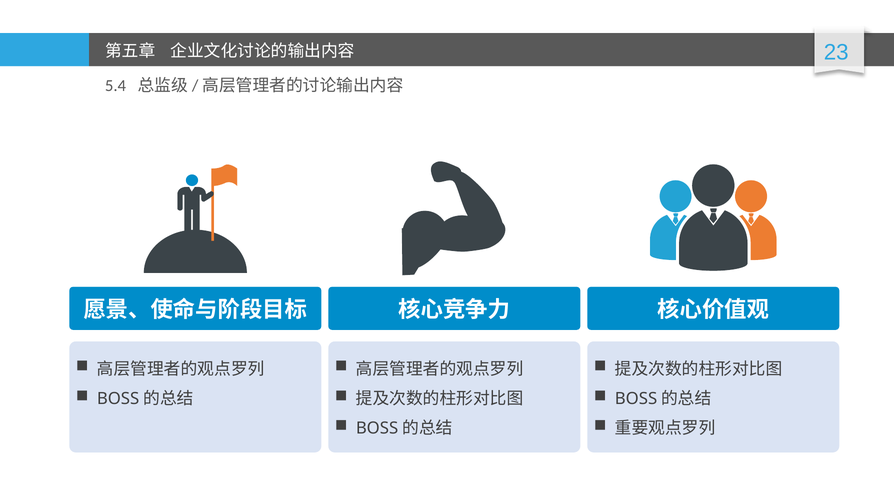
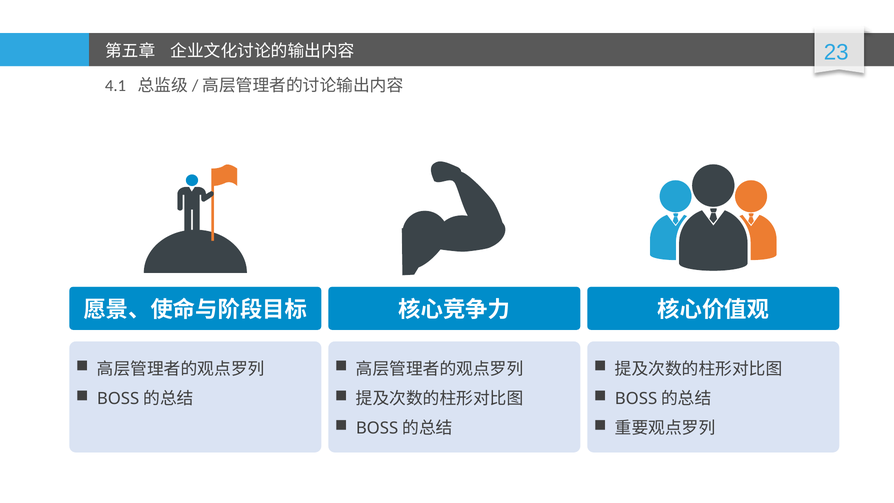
5.4: 5.4 -> 4.1
